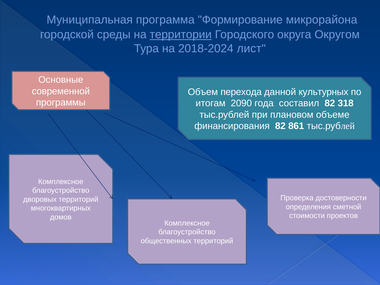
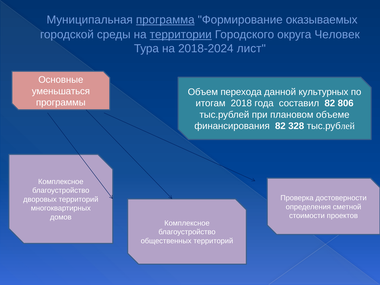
программа underline: none -> present
микрорайона: микрорайона -> оказываемых
Округом: Округом -> Человек
современной: современной -> уменьшаться
2090: 2090 -> 2018
318: 318 -> 806
861: 861 -> 328
